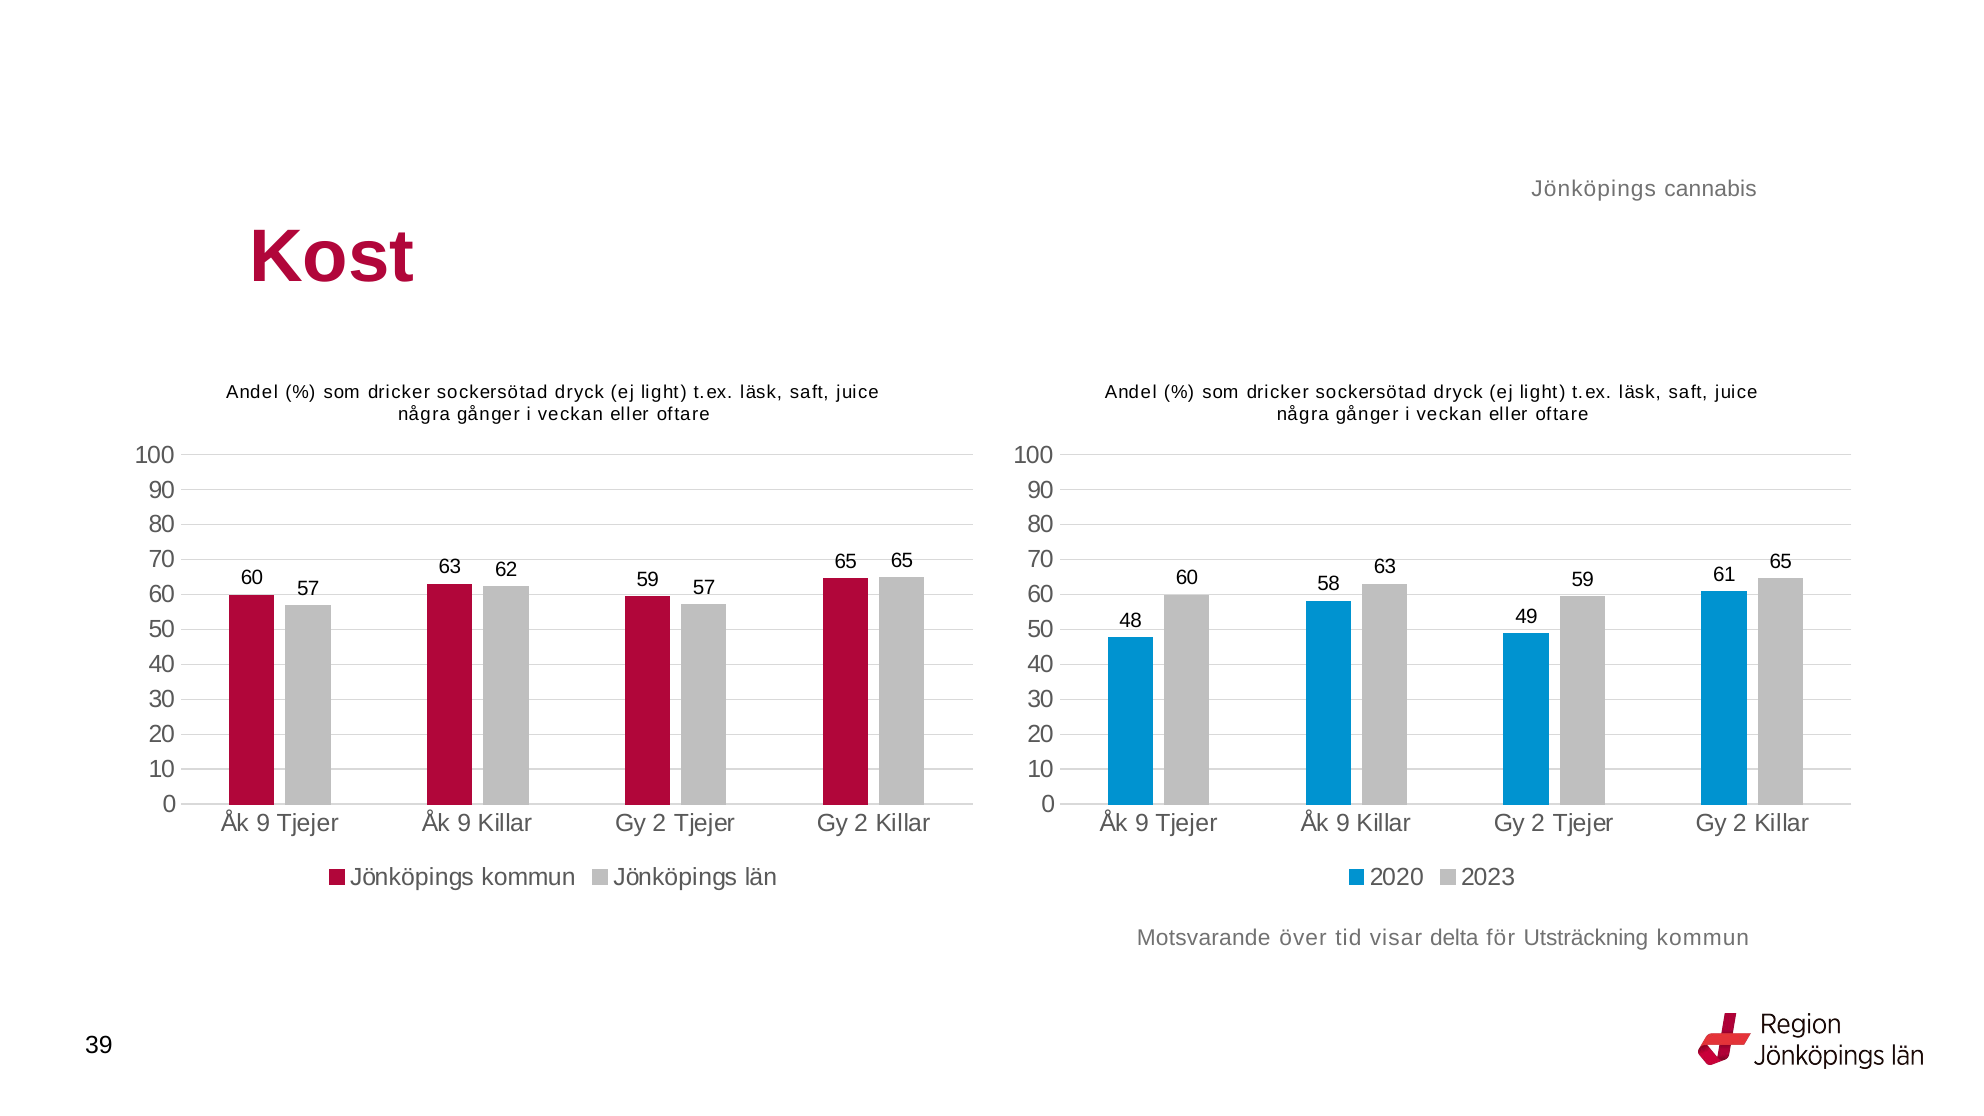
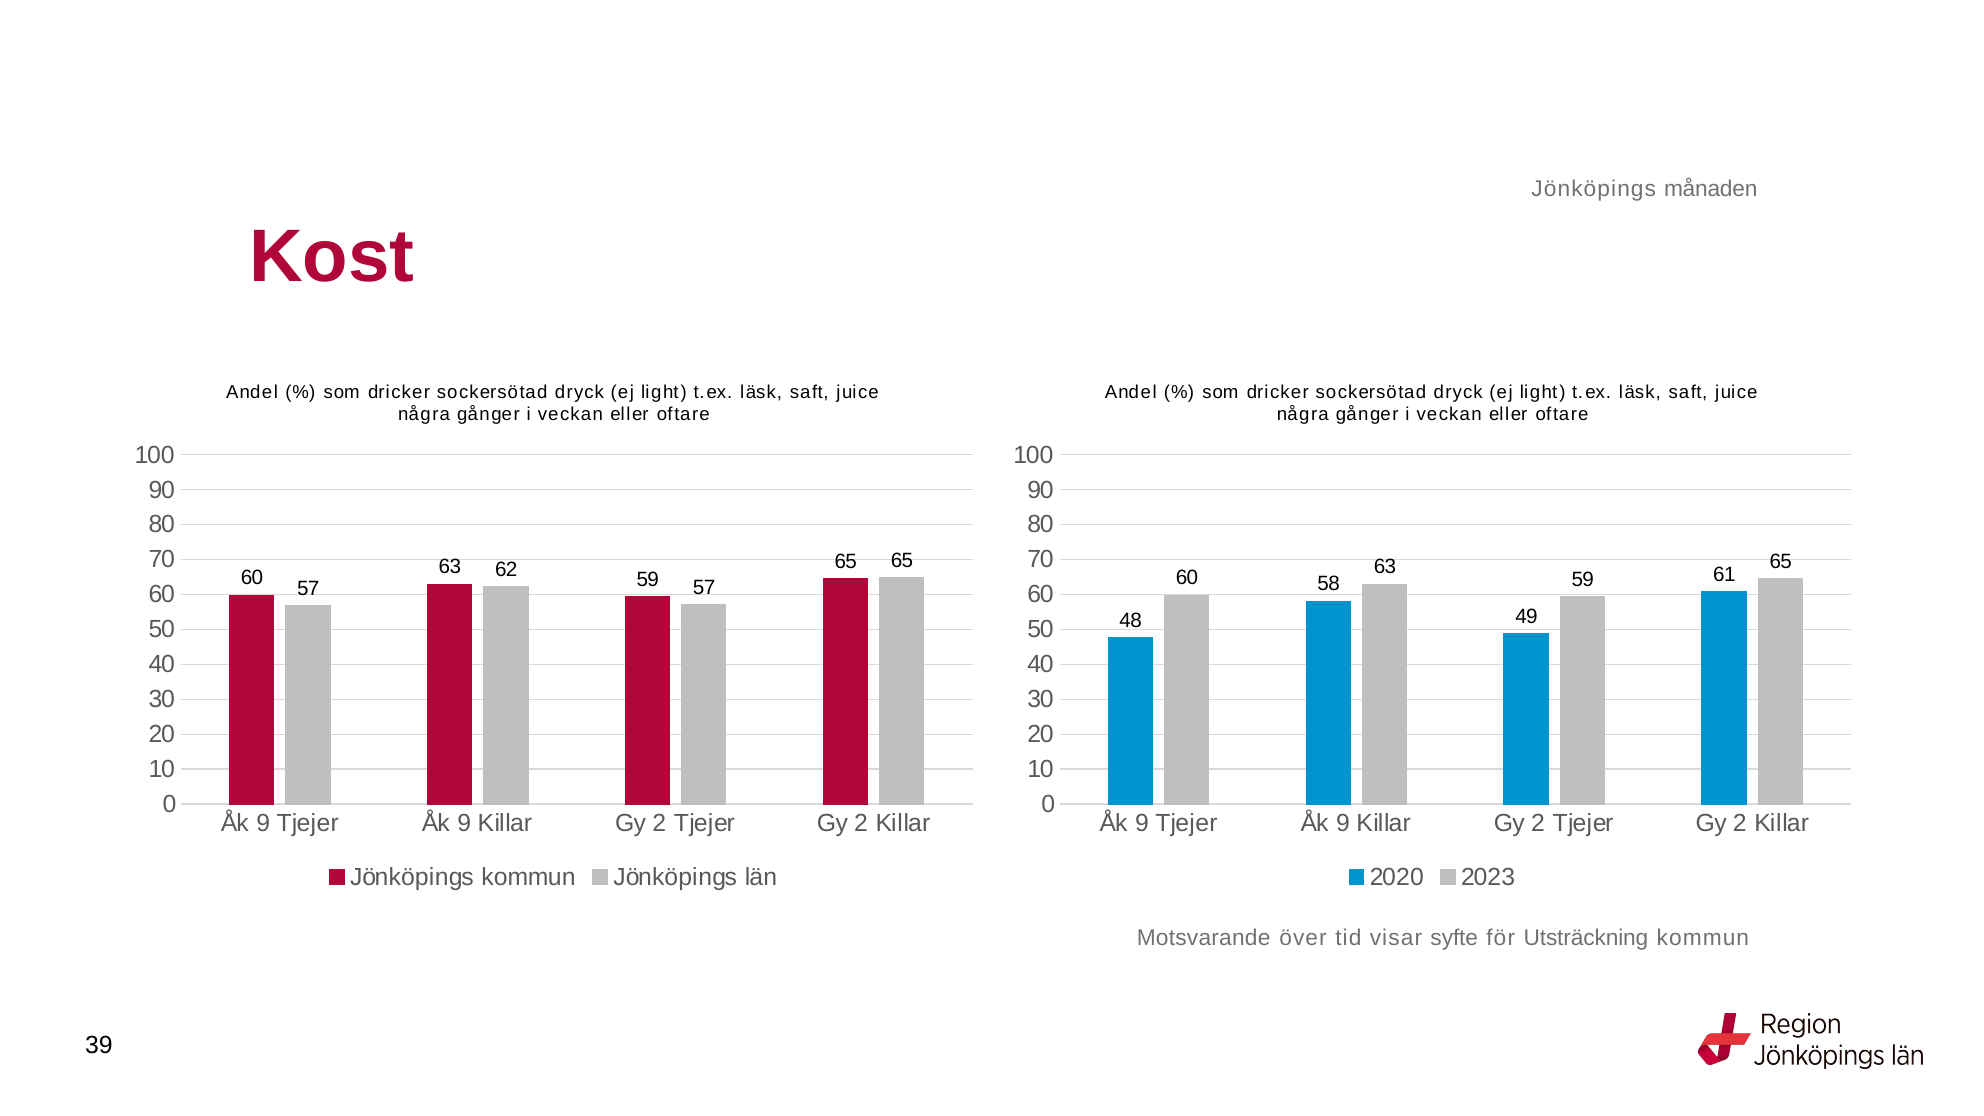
cannabis: cannabis -> månaden
delta: delta -> syfte
